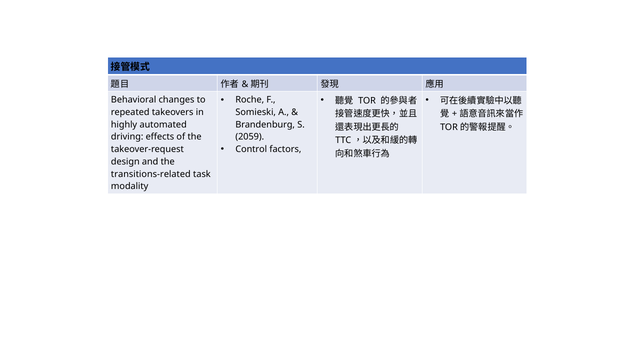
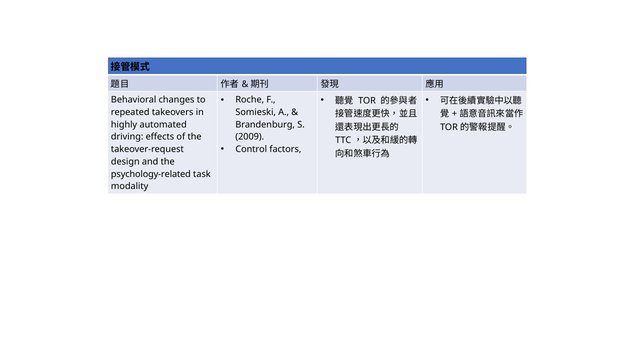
2059: 2059 -> 2009
transitions-related: transitions-related -> psychology-related
